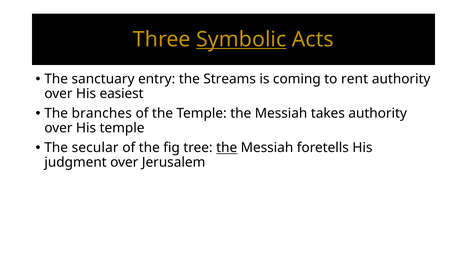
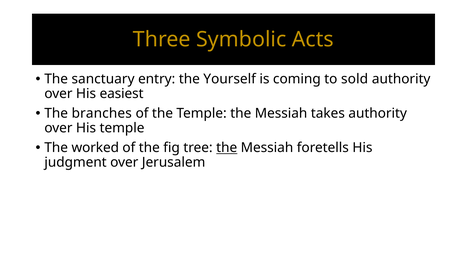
Symbolic underline: present -> none
Streams: Streams -> Yourself
rent: rent -> sold
secular: secular -> worked
